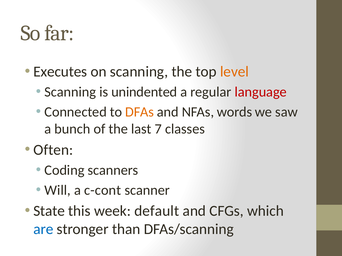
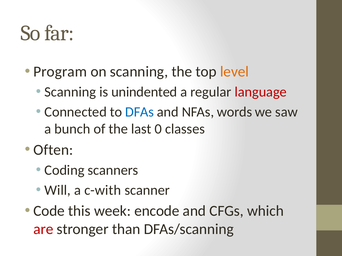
Executes: Executes -> Program
DFAs colour: orange -> blue
7: 7 -> 0
c-cont: c-cont -> c-with
State: State -> Code
default: default -> encode
are colour: blue -> red
